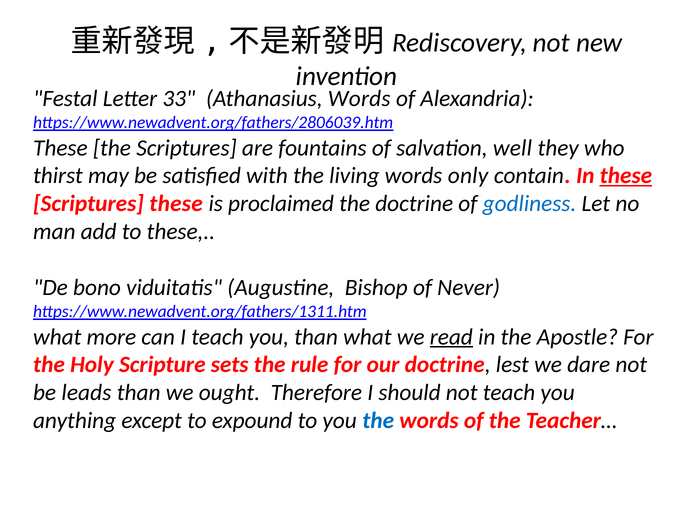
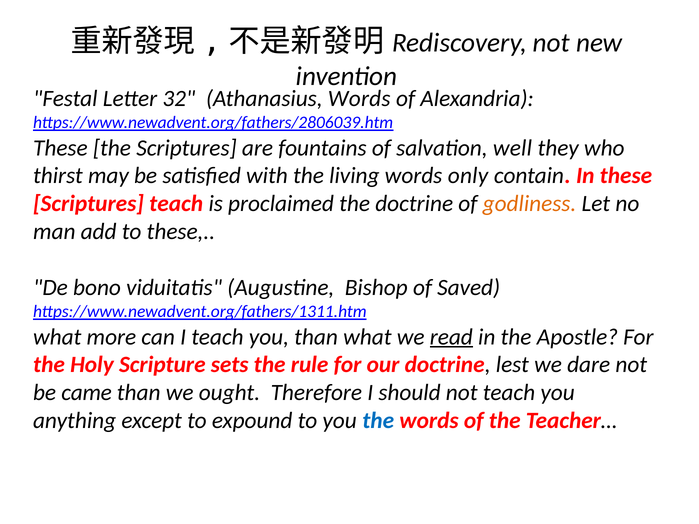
33: 33 -> 32
these at (626, 176) underline: present -> none
Scriptures these: these -> teach
godliness colour: blue -> orange
Never: Never -> Saved
leads: leads -> came
